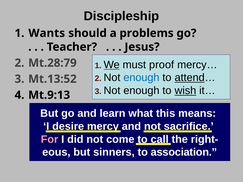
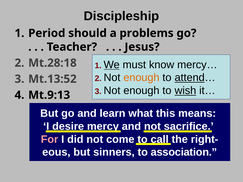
Wants: Wants -> Period
Mt.28:79: Mt.28:79 -> Mt.28:18
proof: proof -> know
enough at (142, 78) colour: blue -> orange
